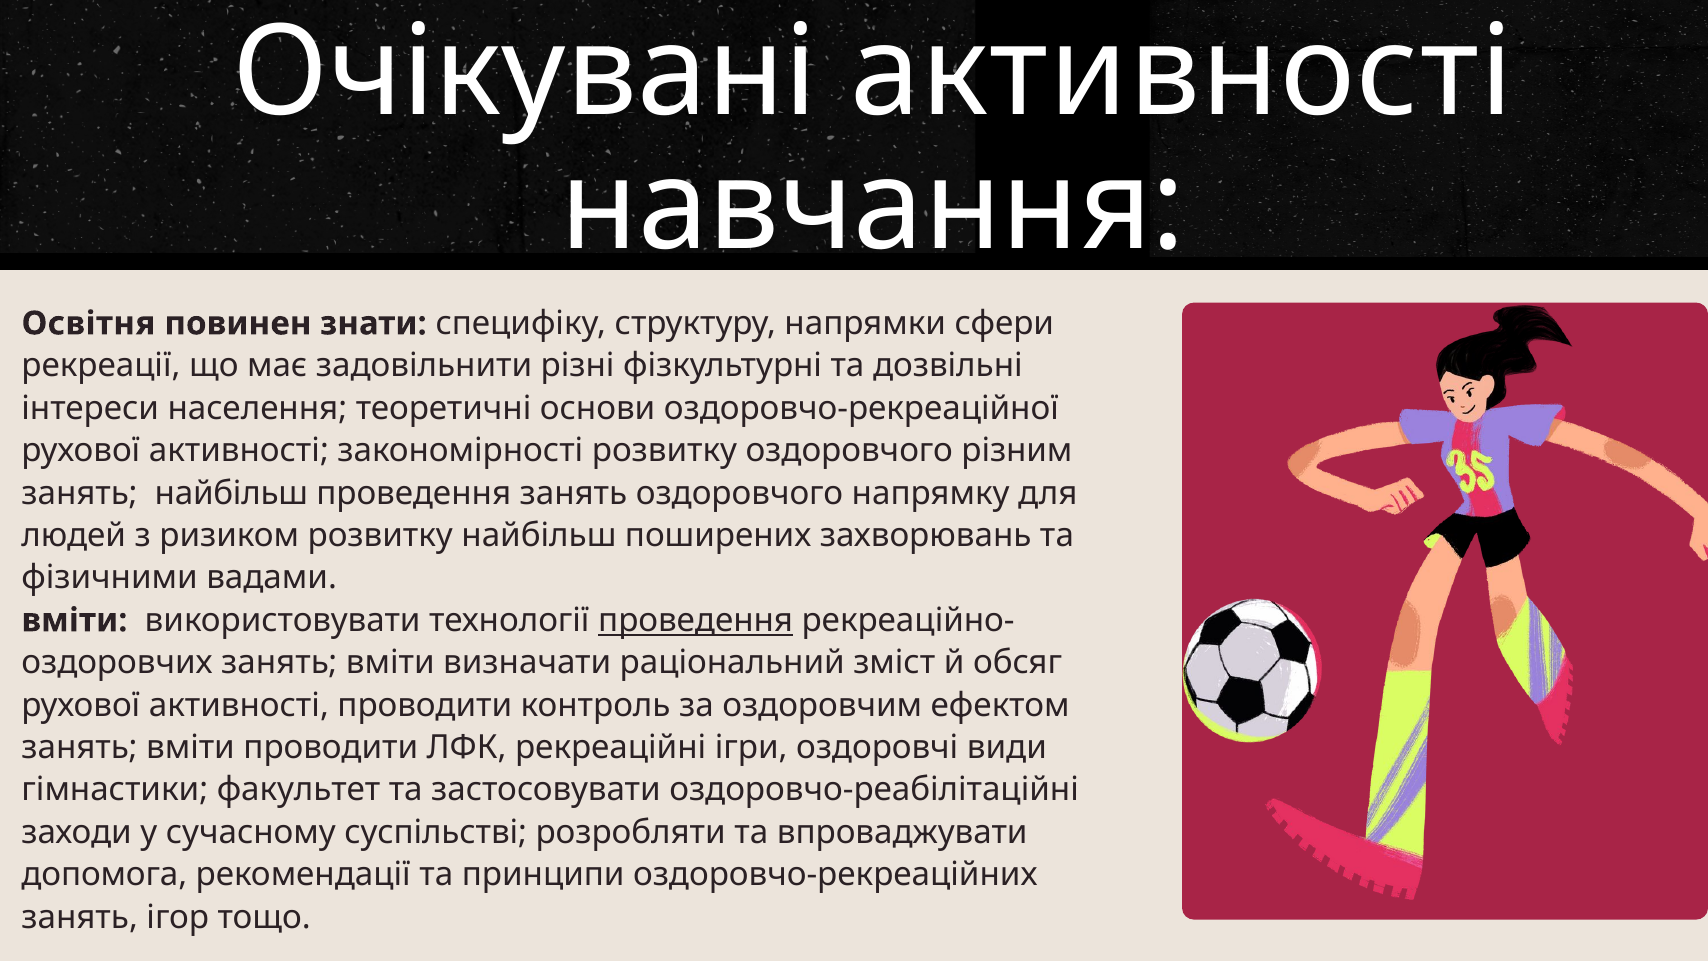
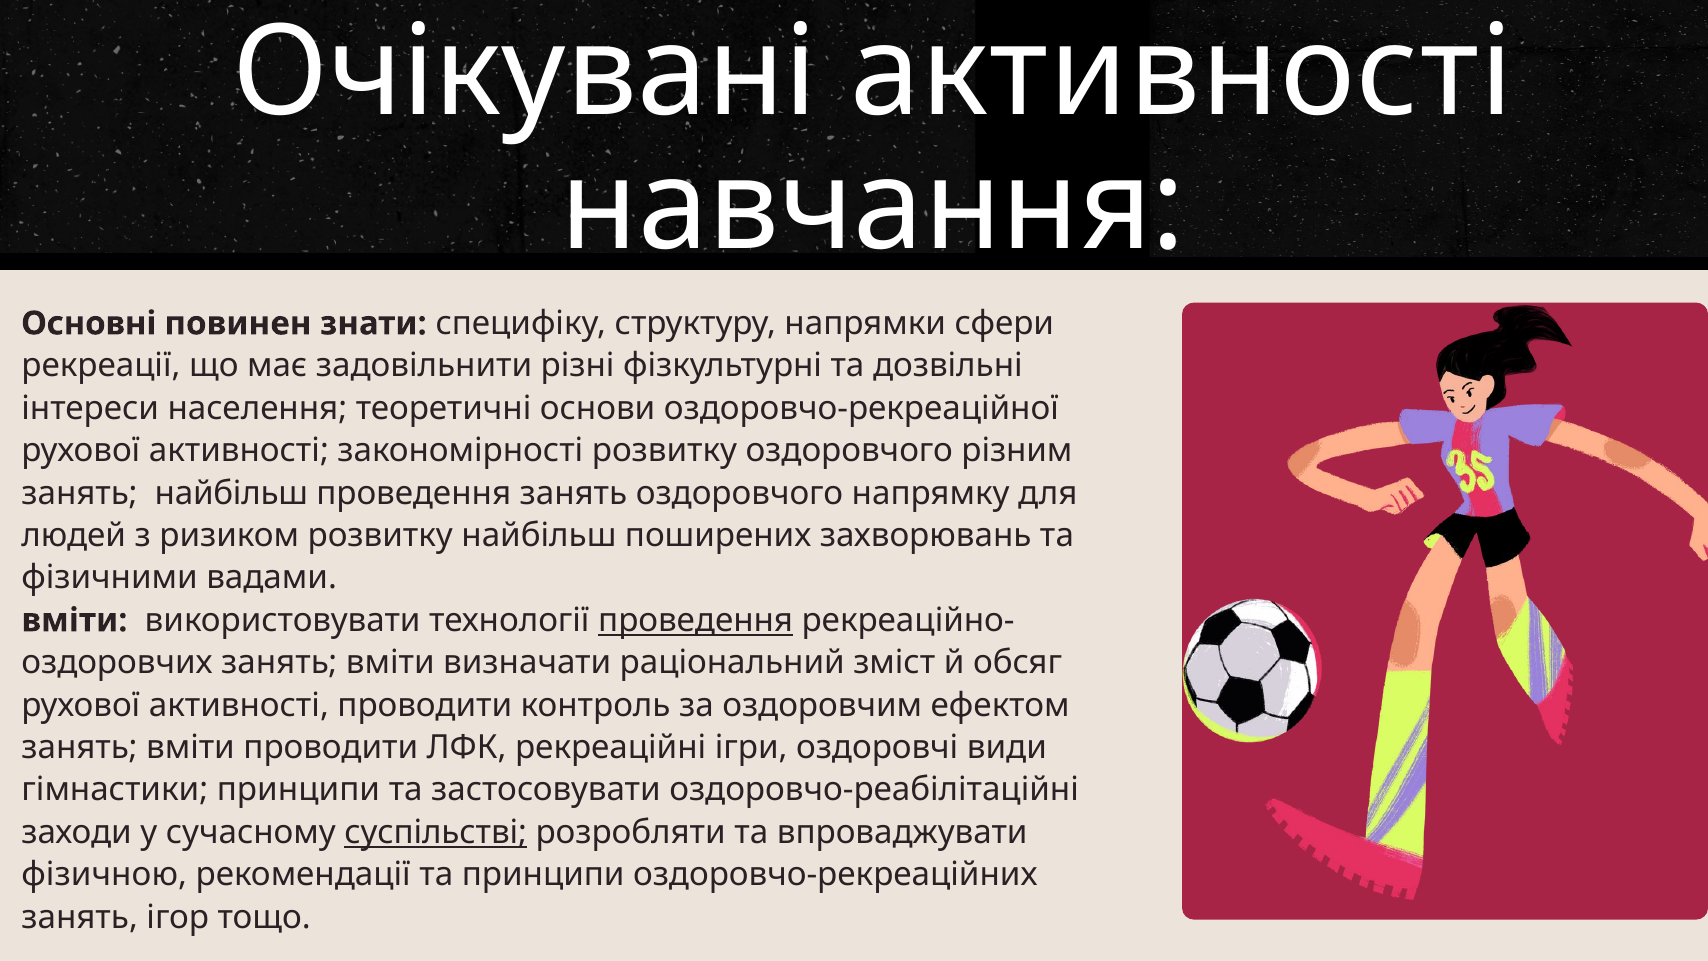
Освітня: Освітня -> Основні
гімнастики факультет: факультет -> принципи
суспільстві underline: none -> present
допомога: допомога -> фізичною
